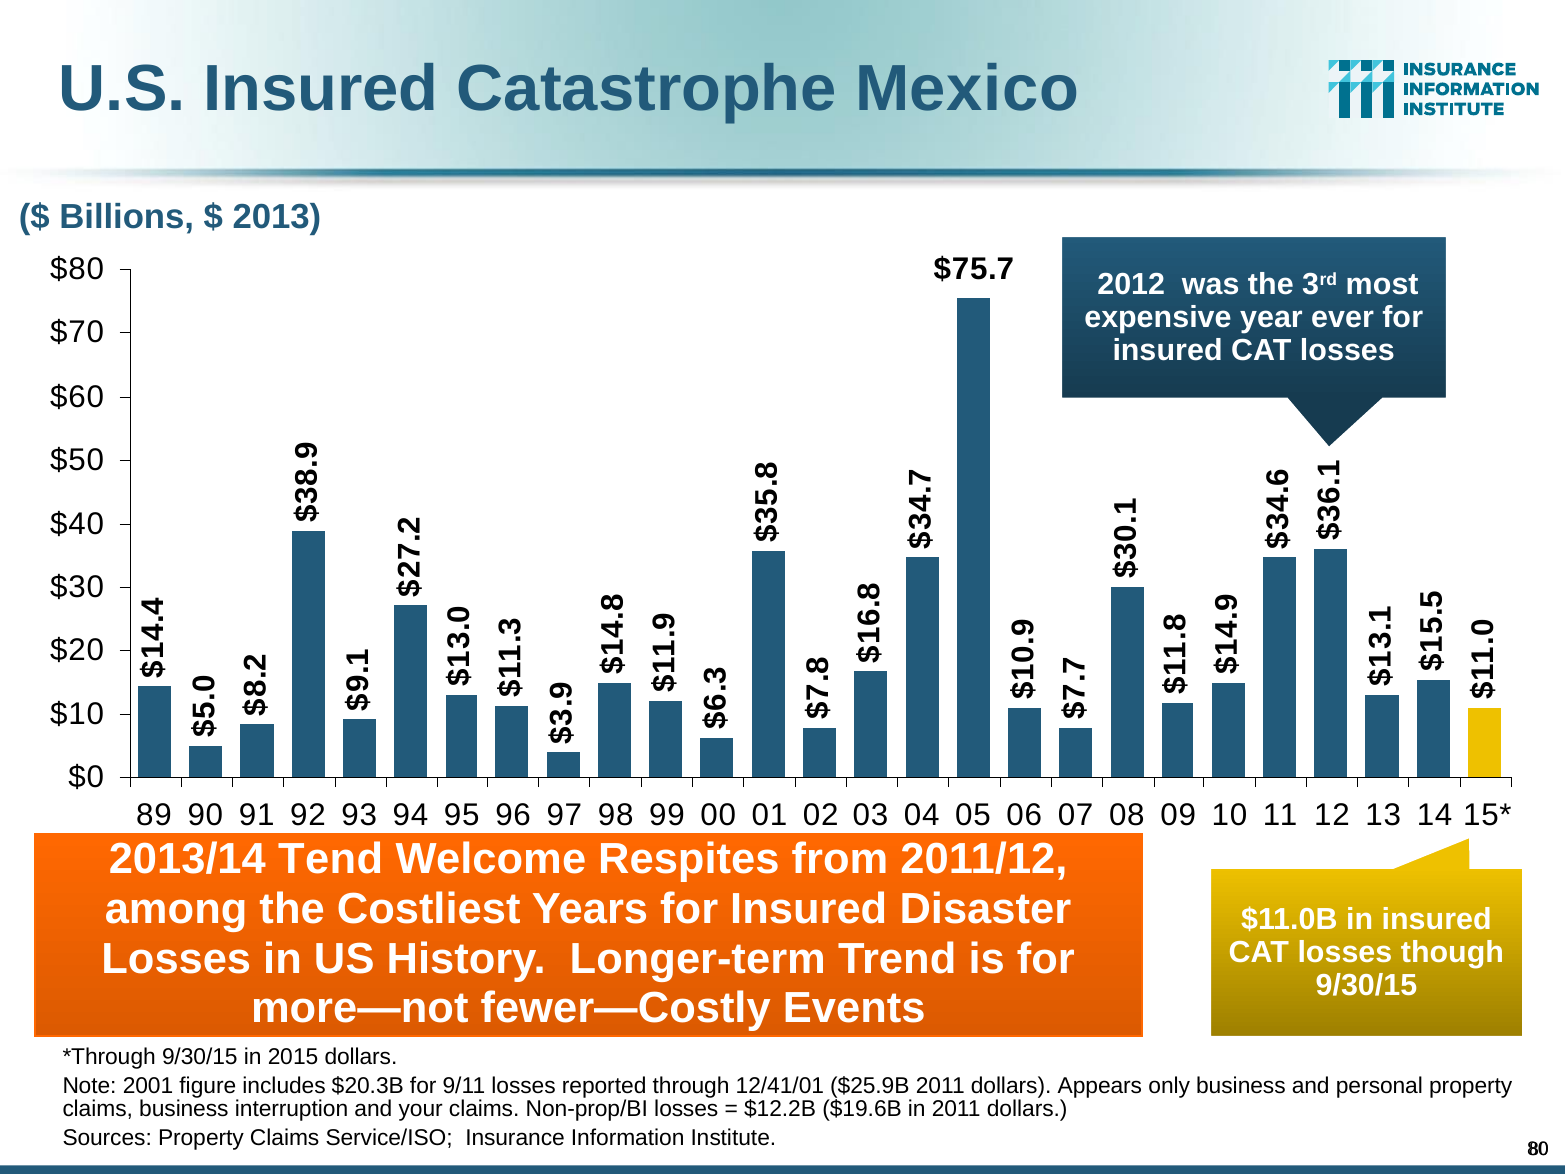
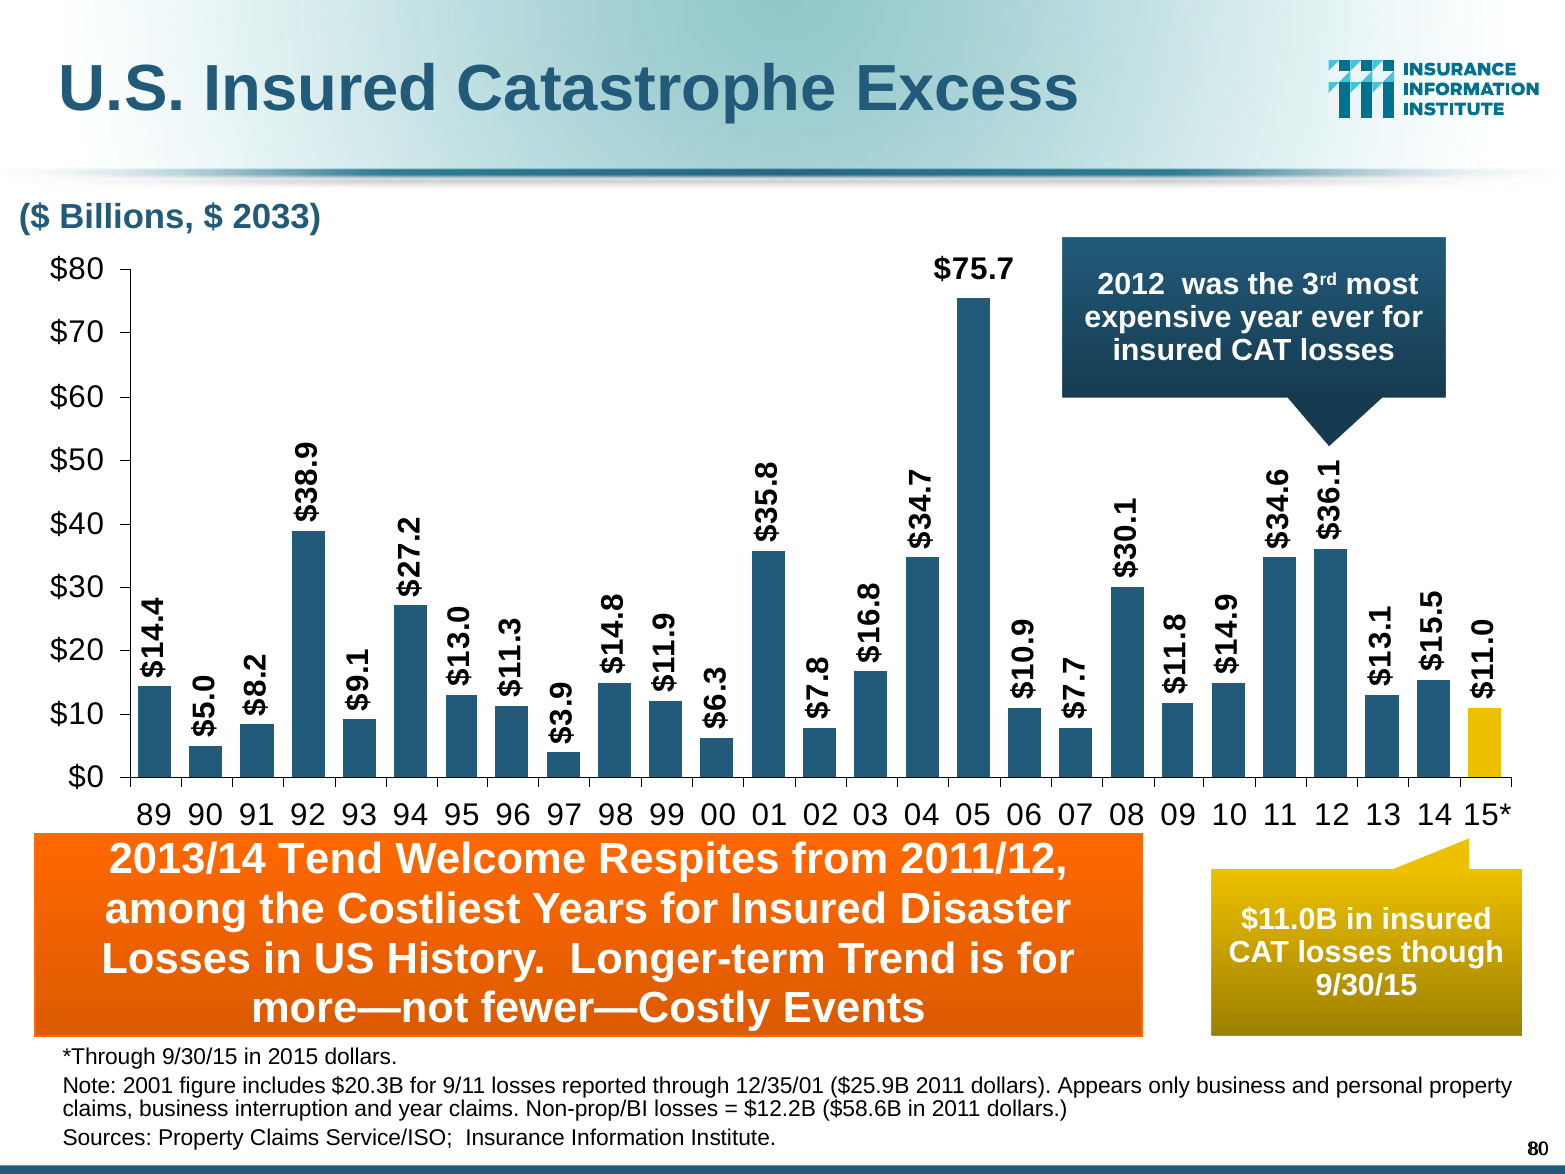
Mexico: Mexico -> Excess
2013: 2013 -> 2033
12/41/01: 12/41/01 -> 12/35/01
and your: your -> year
$19.6B: $19.6B -> $58.6B
